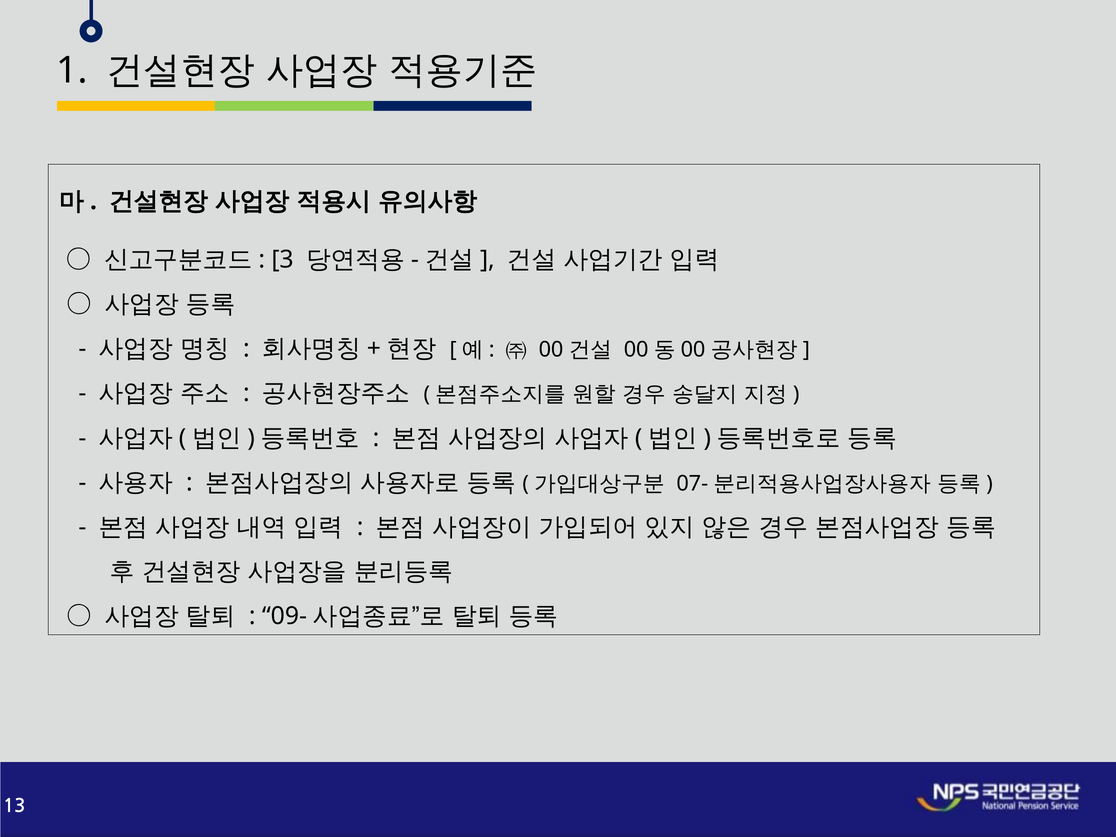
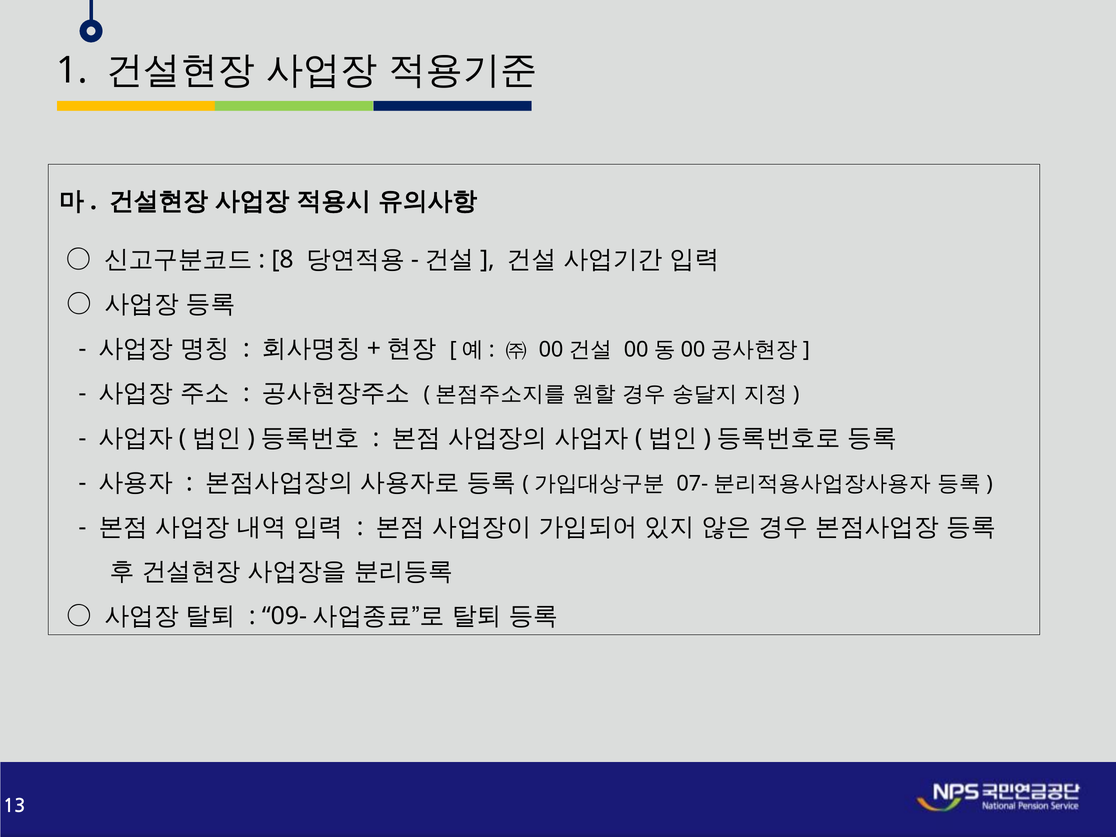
3: 3 -> 8
